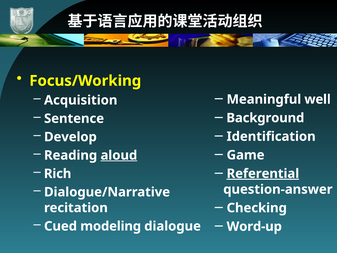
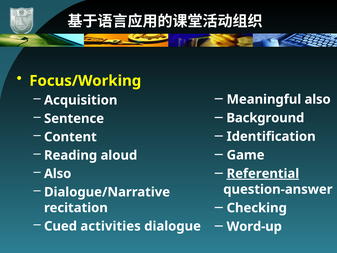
Meaningful well: well -> also
Develop: Develop -> Content
aloud underline: present -> none
Rich at (58, 174): Rich -> Also
modeling: modeling -> activities
